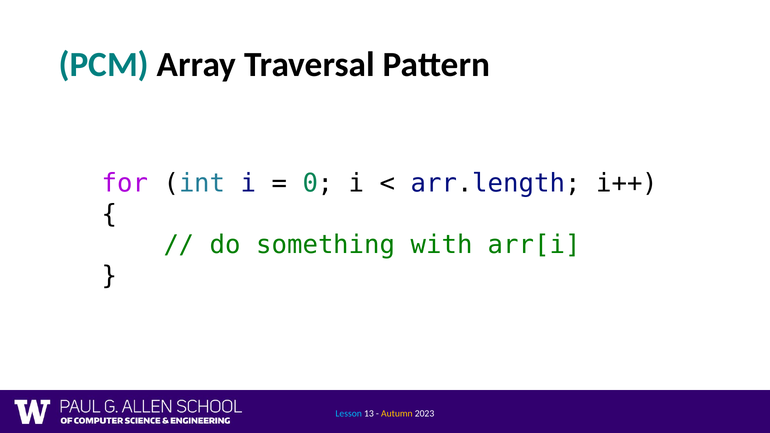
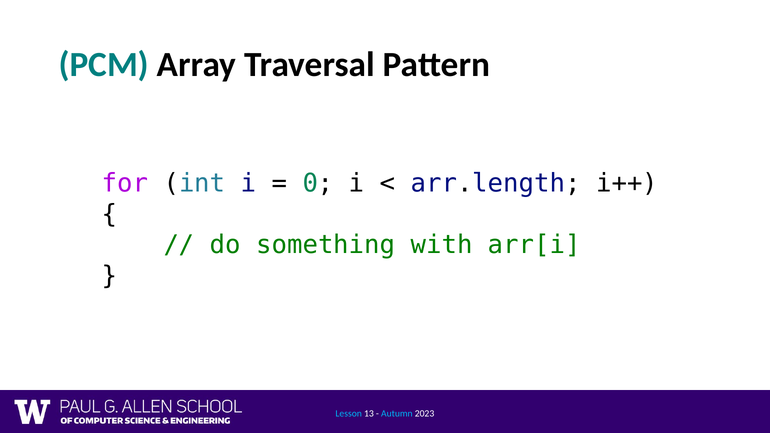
Autumn colour: yellow -> light blue
